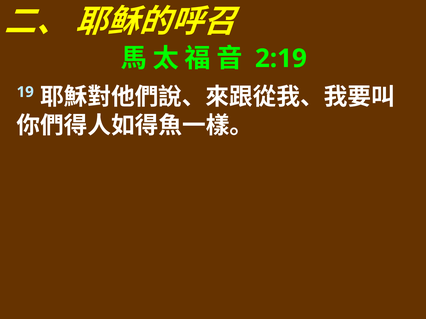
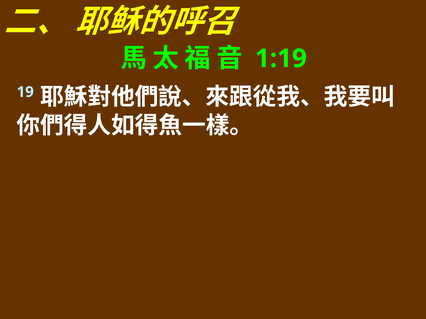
2:19: 2:19 -> 1:19
